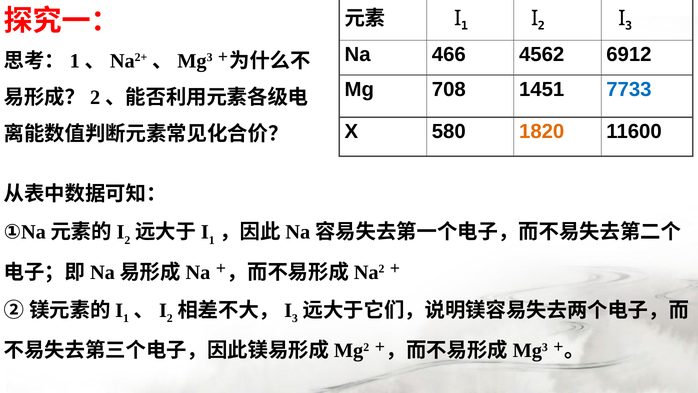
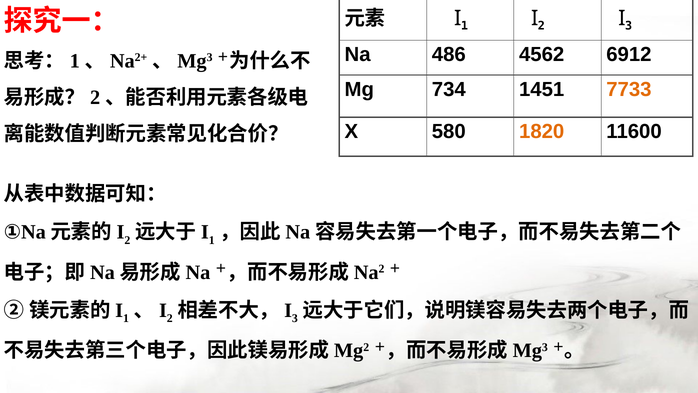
466: 466 -> 486
708: 708 -> 734
7733 colour: blue -> orange
